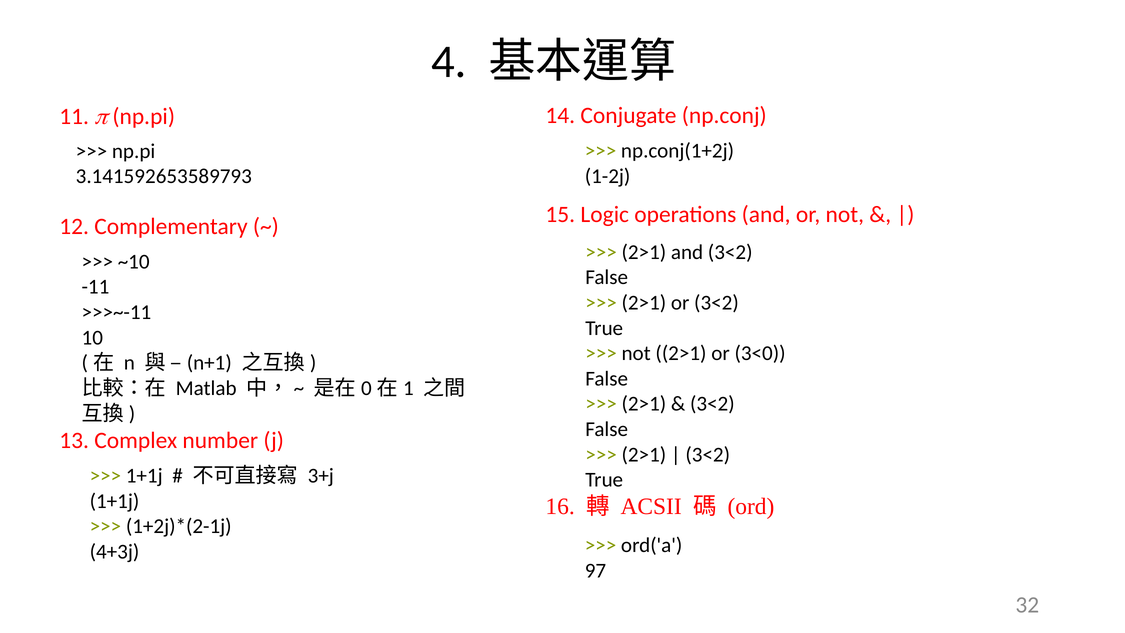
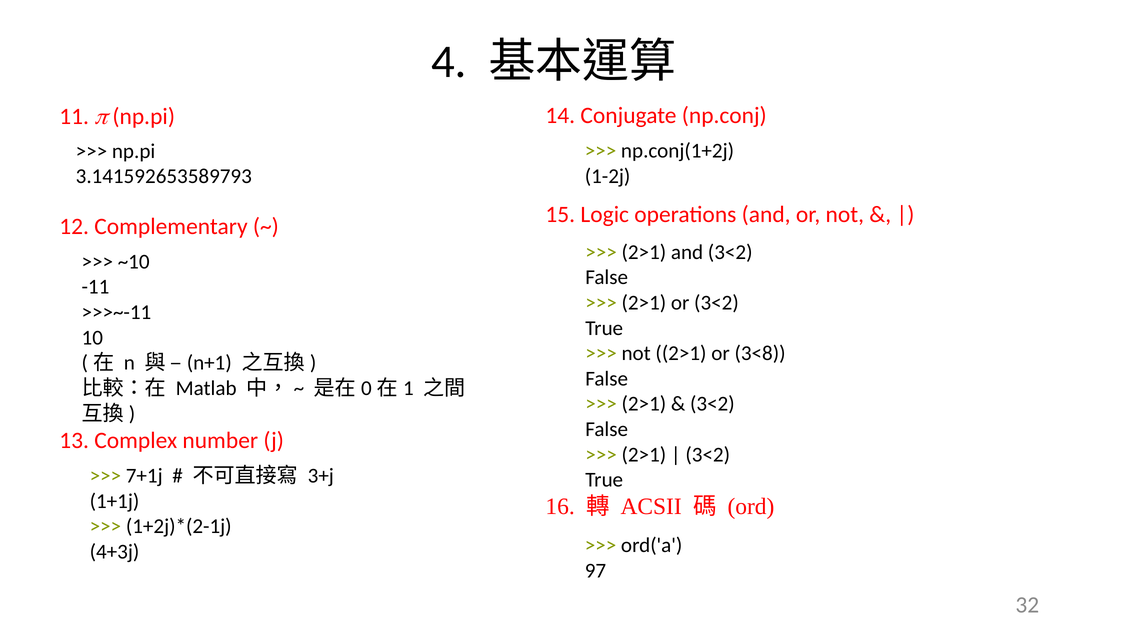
3<0: 3<0 -> 3<8
1+1j at (144, 476): 1+1j -> 7+1j
